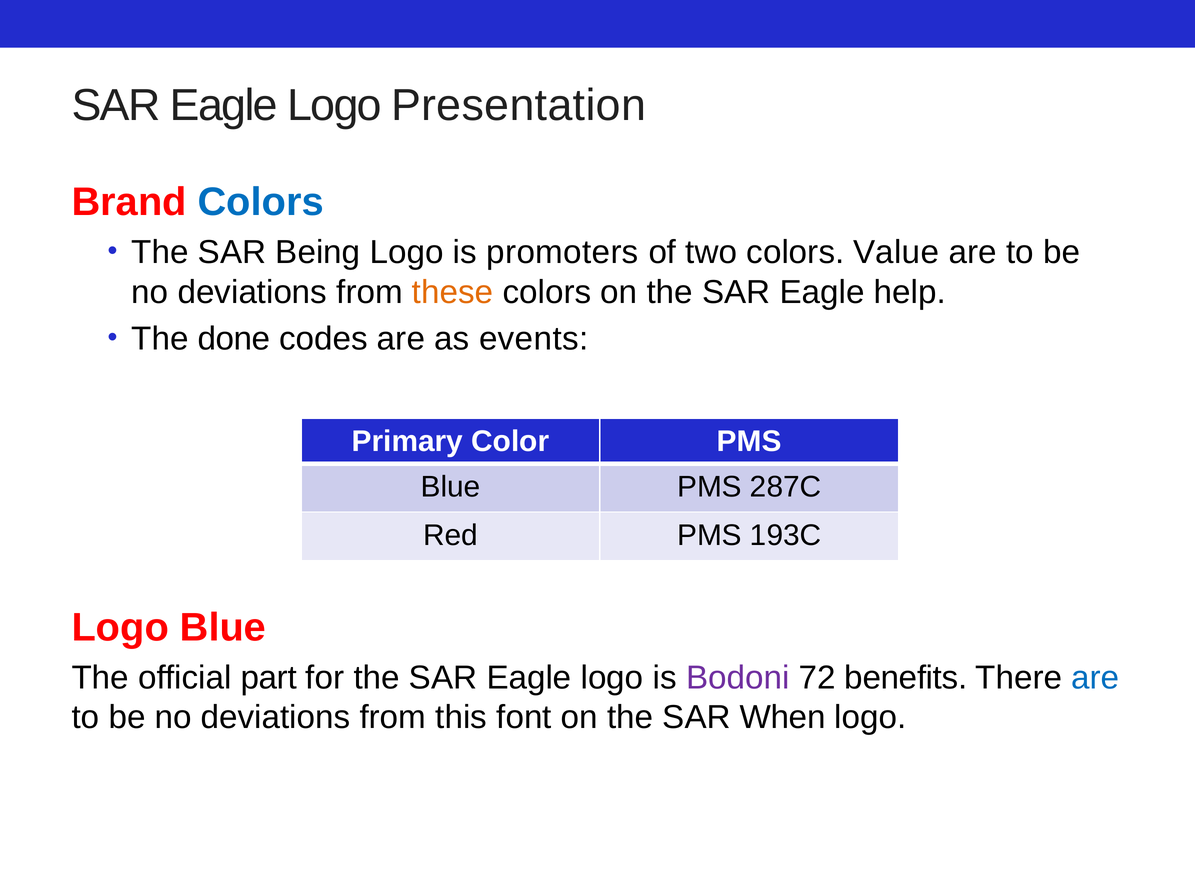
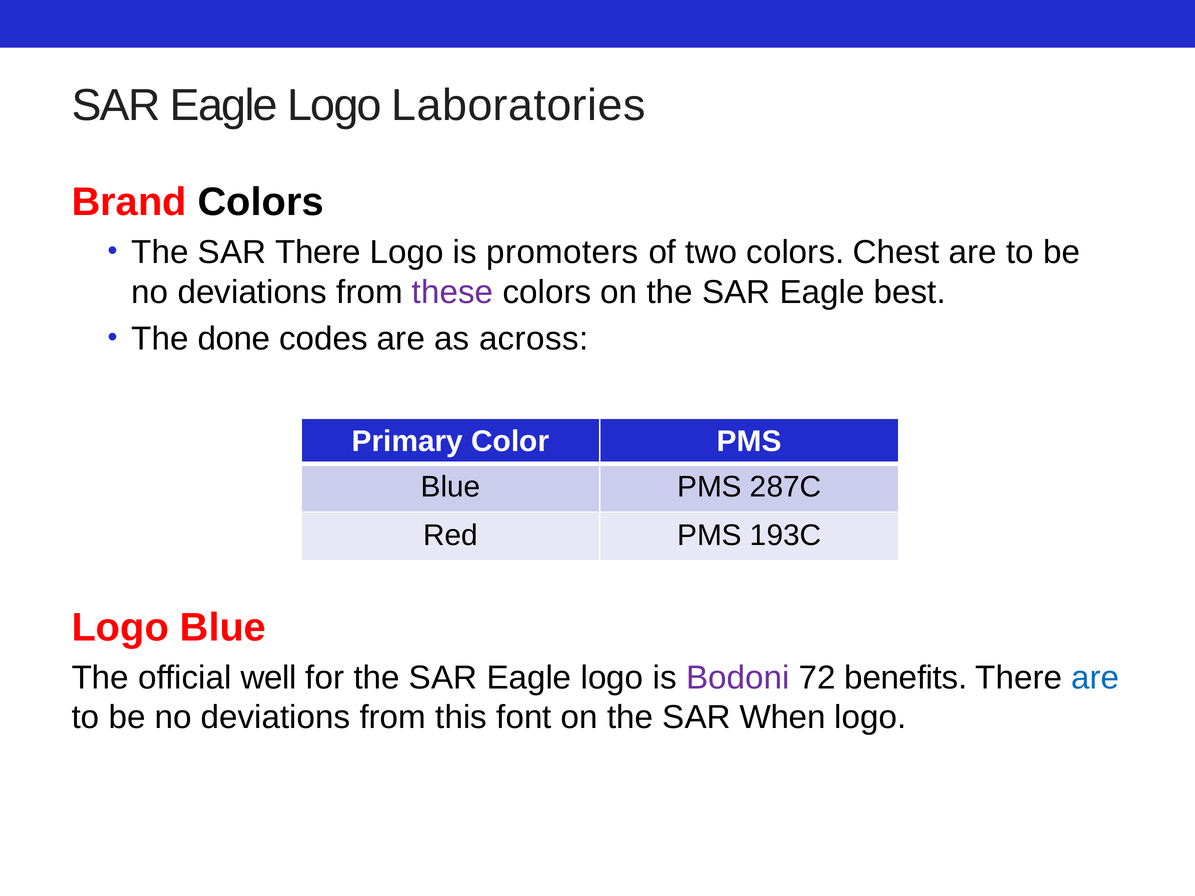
Presentation: Presentation -> Laboratories
Colors at (261, 202) colour: blue -> black
SAR Being: Being -> There
Value: Value -> Chest
these colour: orange -> purple
help: help -> best
events: events -> across
part: part -> well
